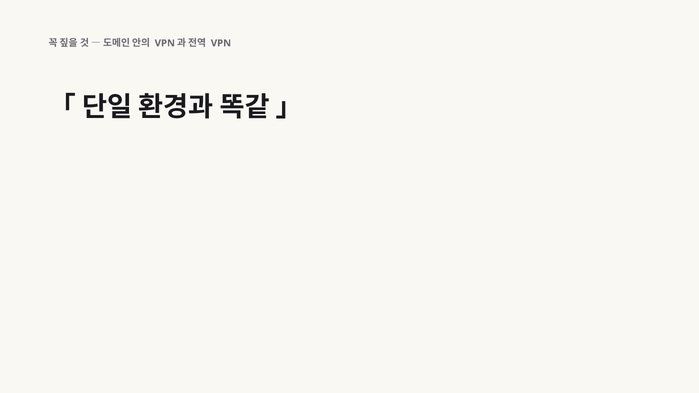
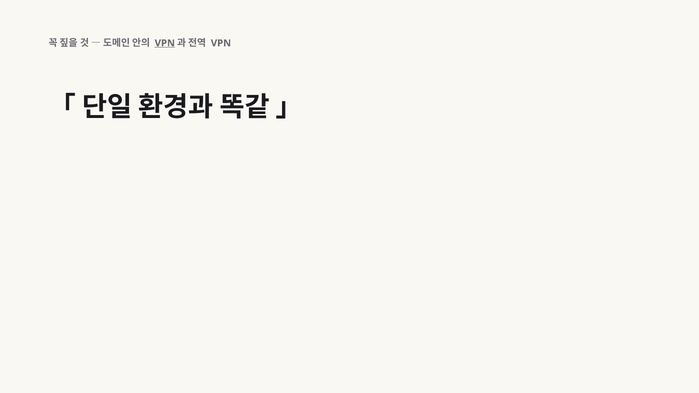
VPN at (165, 43) underline: none -> present
